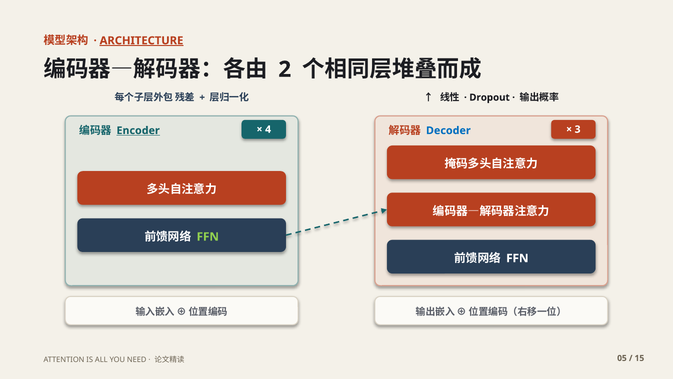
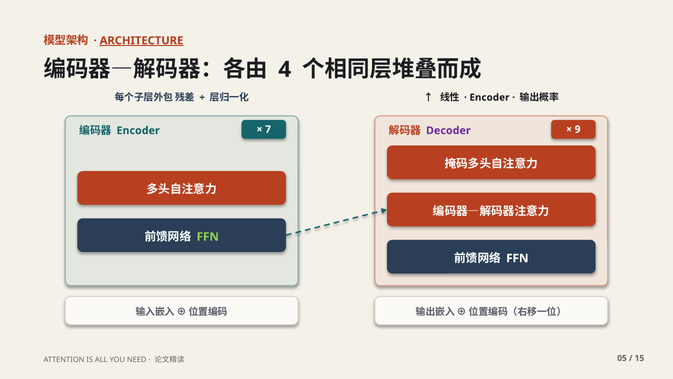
2: 2 -> 4
Dropout at (490, 97): Dropout -> Encoder
Encoder at (138, 130) underline: present -> none
4: 4 -> 7
Decoder colour: blue -> purple
3: 3 -> 9
